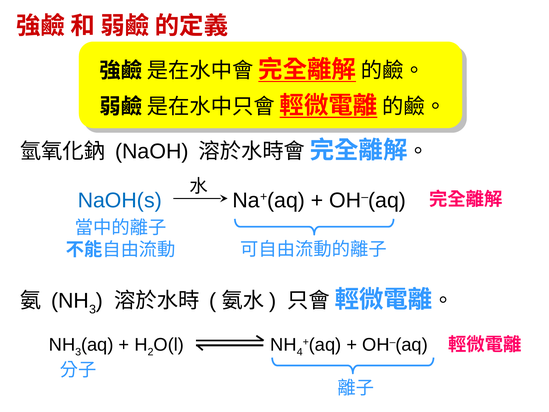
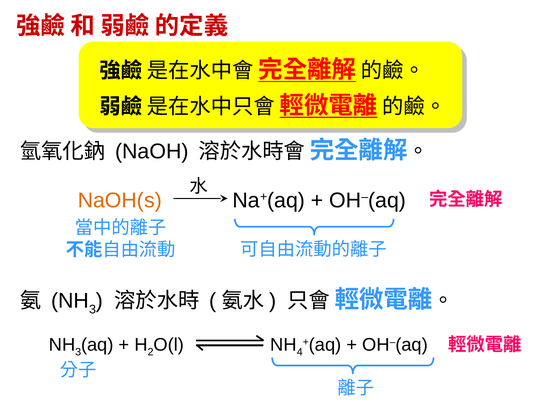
NaOH(s colour: blue -> orange
